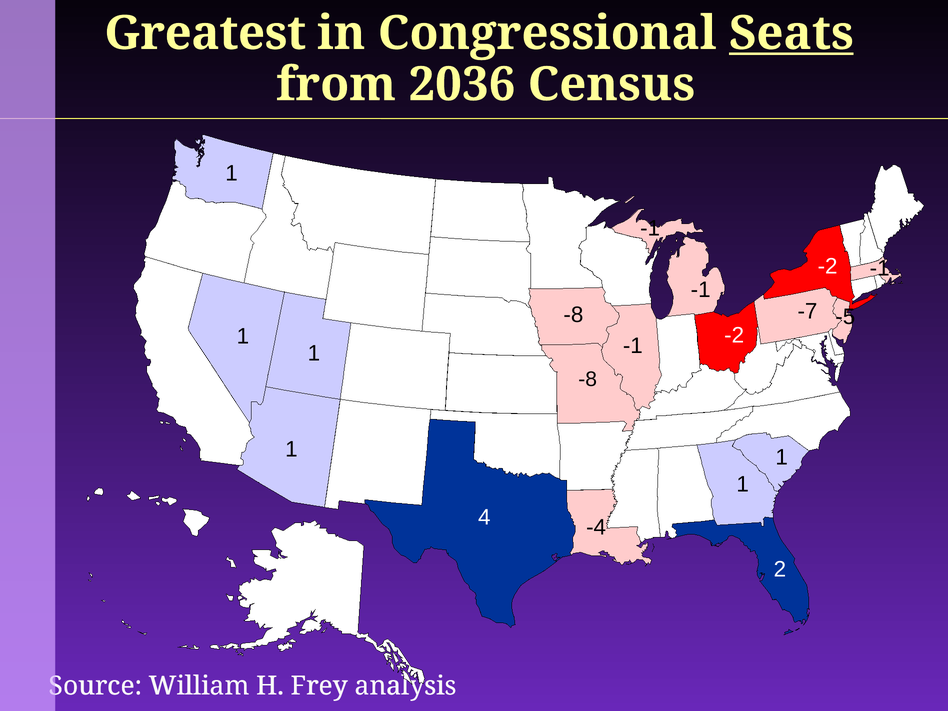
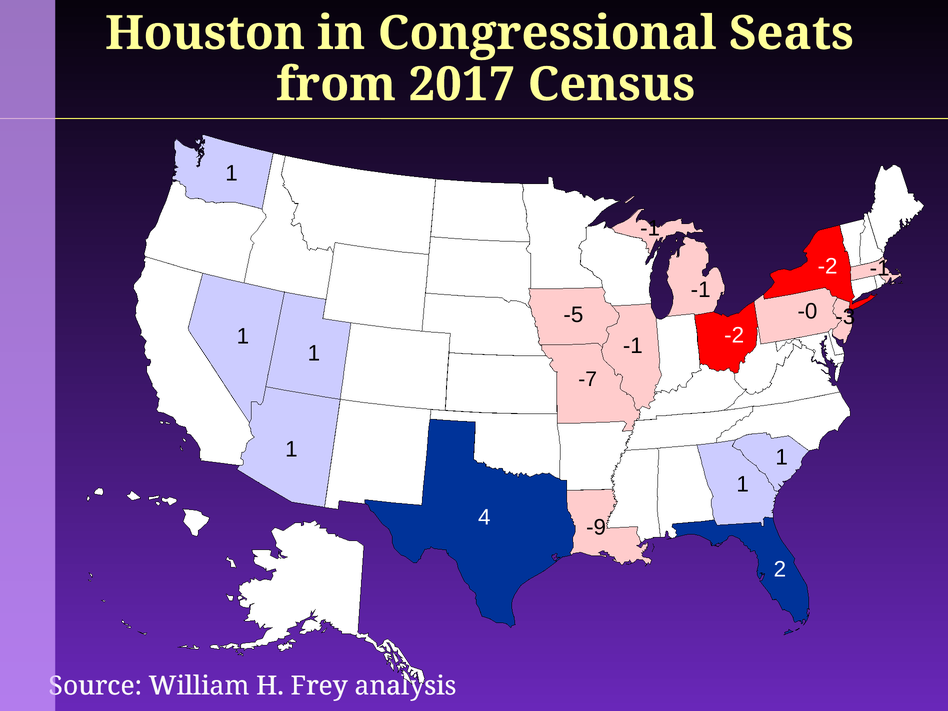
Greatest: Greatest -> Houston
Seats underline: present -> none
2036: 2036 -> 2017
-7: -7 -> -0
-8 at (573, 315): -8 -> -5
-5: -5 -> -3
-8 at (588, 379): -8 -> -7
-4: -4 -> -9
